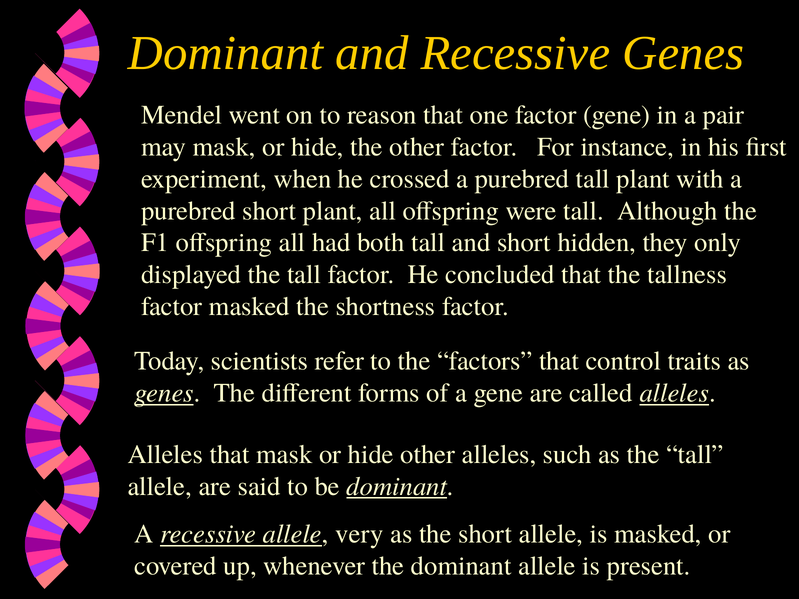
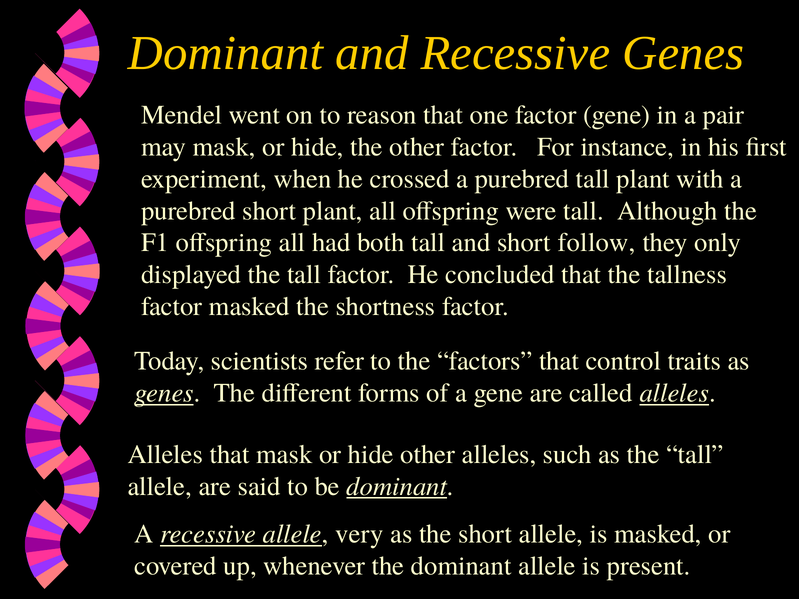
hidden: hidden -> follow
